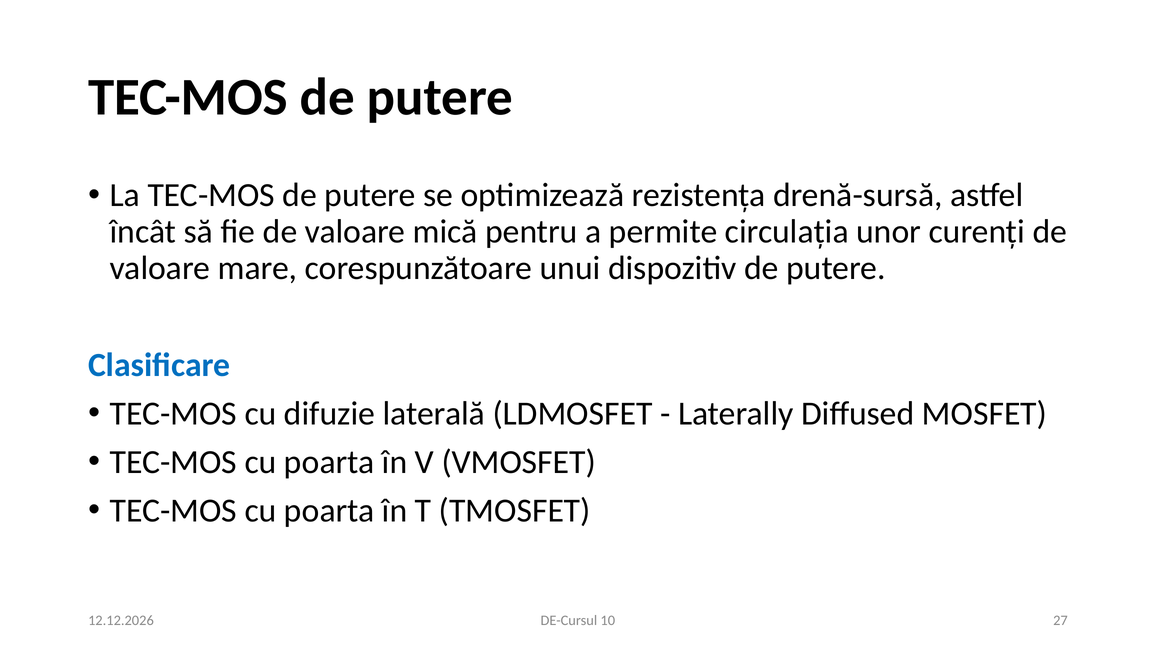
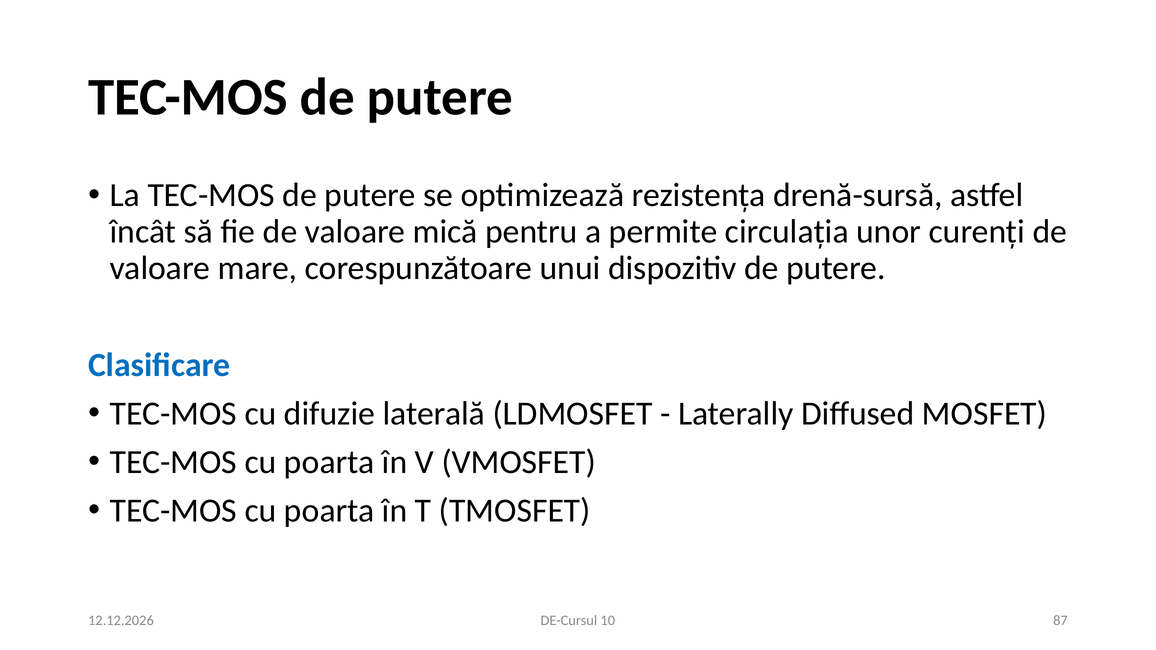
27: 27 -> 87
